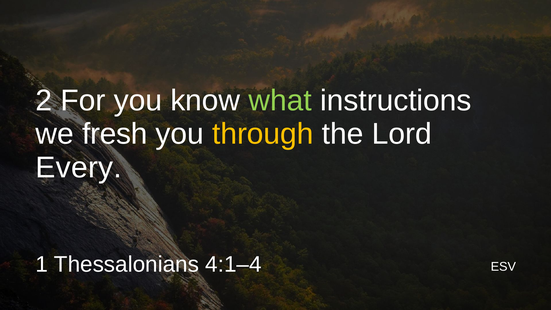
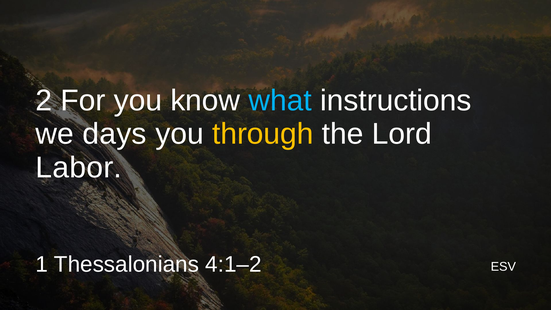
what colour: light green -> light blue
fresh: fresh -> days
Every: Every -> Labor
4:1–4: 4:1–4 -> 4:1–2
